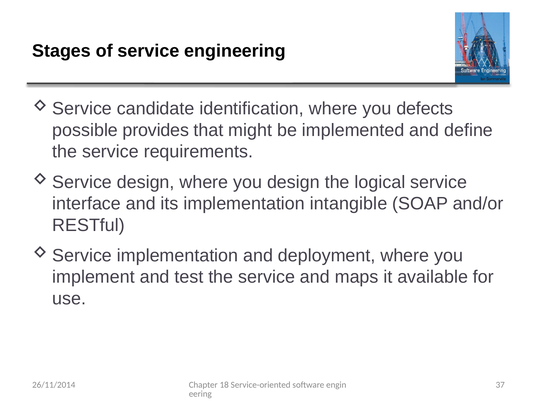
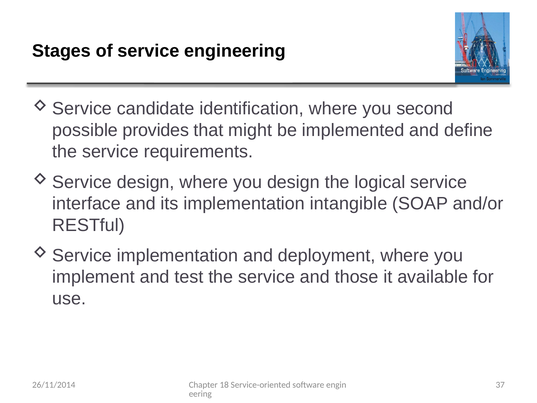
defects: defects -> second
maps: maps -> those
